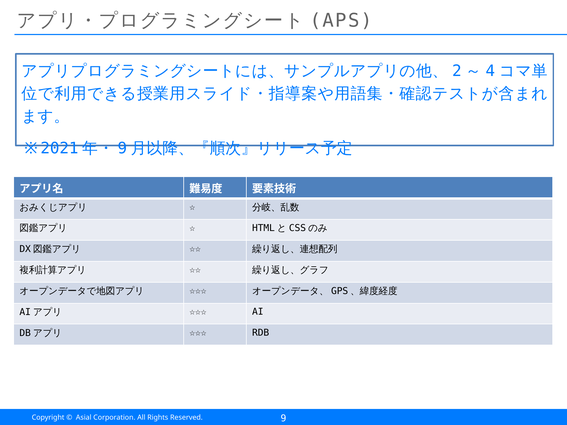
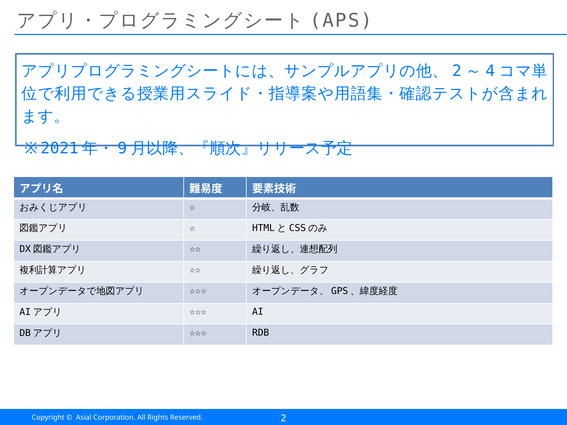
9 at (284, 419): 9 -> 2
